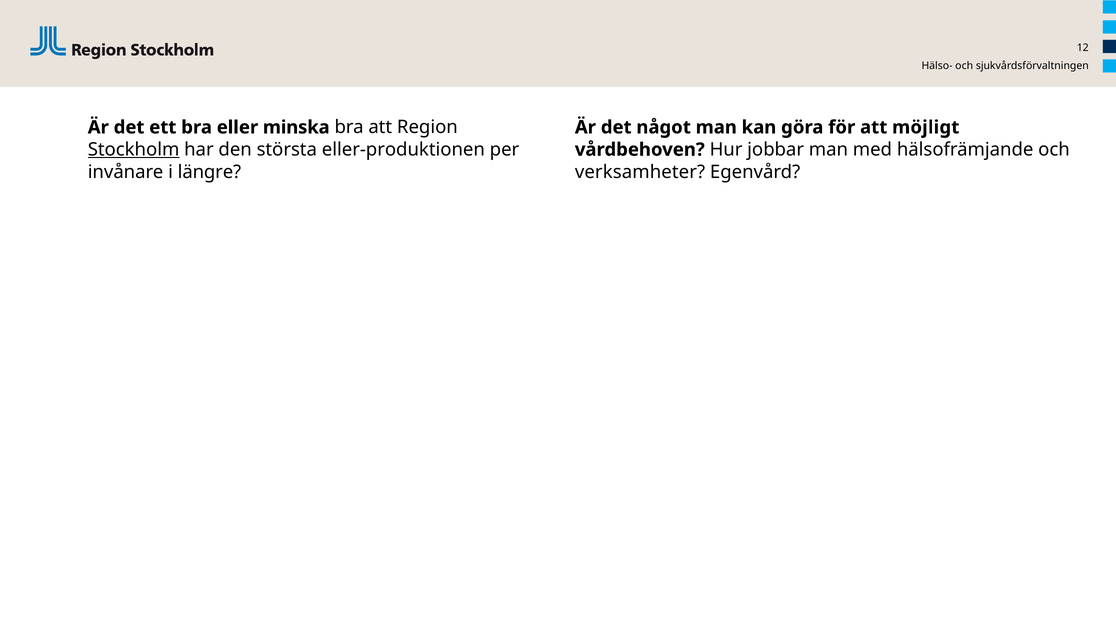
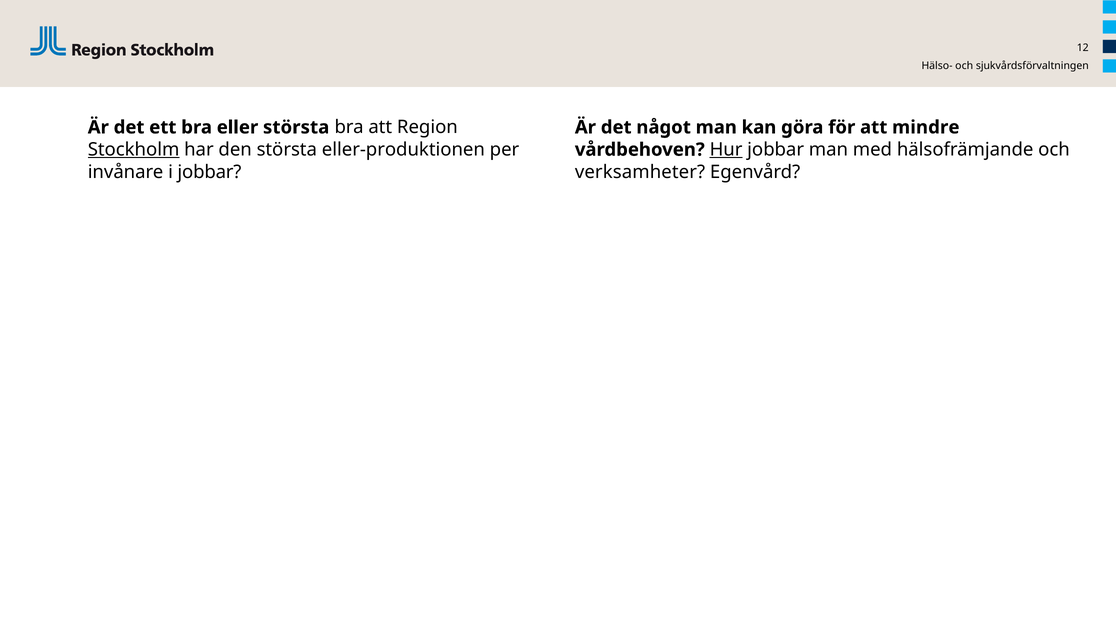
eller minska: minska -> största
möjligt: möjligt -> mindre
Hur underline: none -> present
i längre: längre -> jobbar
